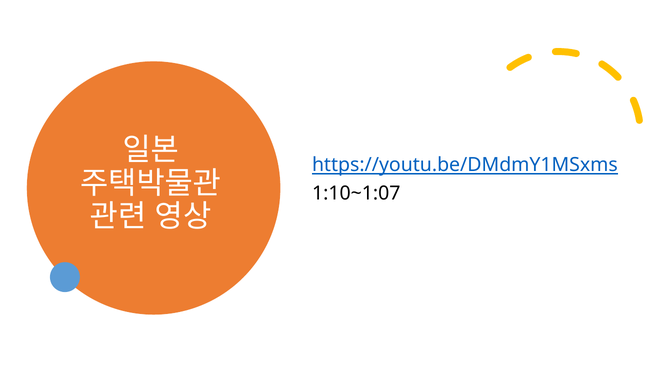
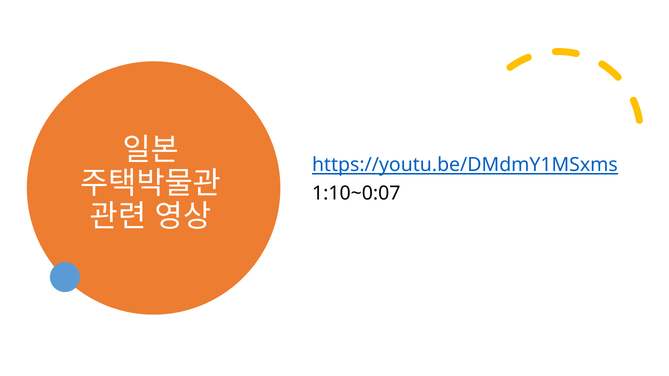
1:10~1:07: 1:10~1:07 -> 1:10~0:07
